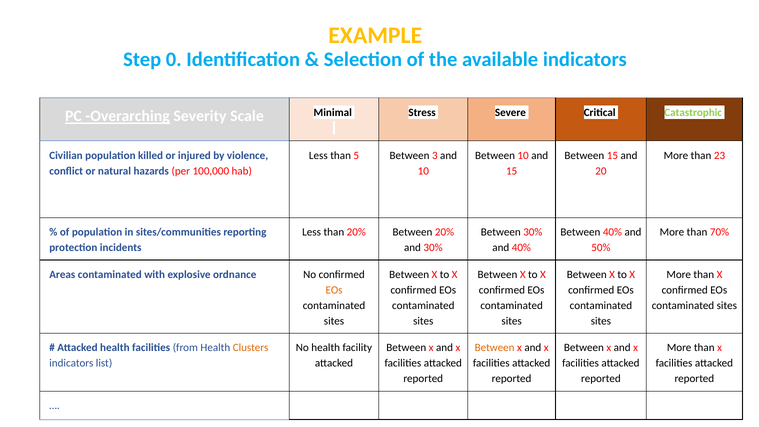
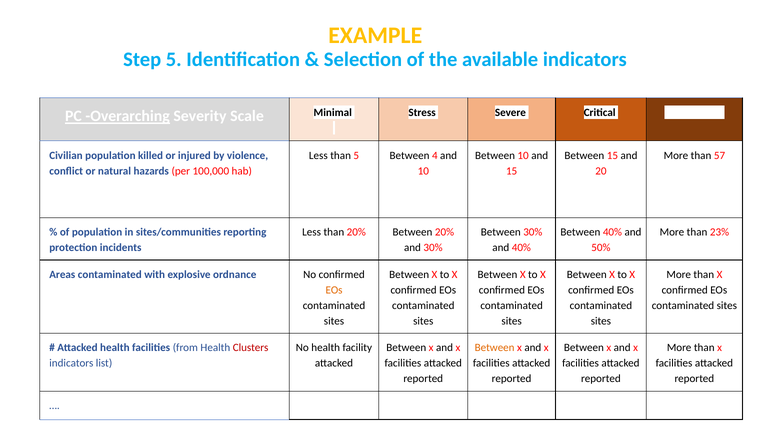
Step 0: 0 -> 5
Catastrophic colour: light green -> white
3: 3 -> 4
23: 23 -> 57
70%: 70% -> 23%
Clusters colour: orange -> red
